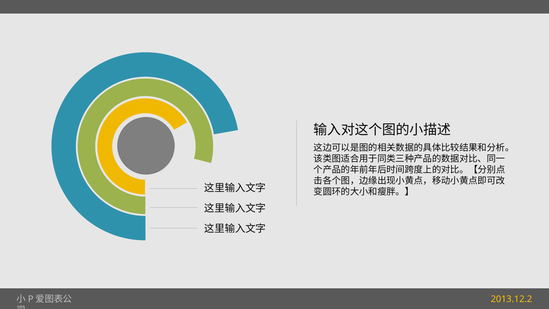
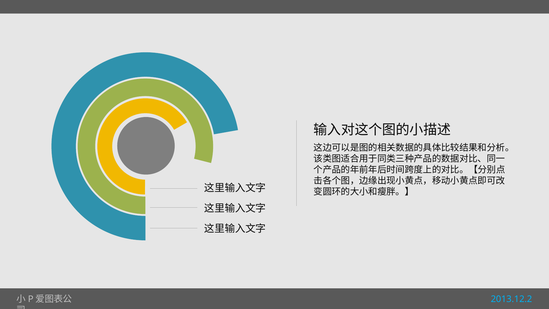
2013.12.2 colour: yellow -> light blue
